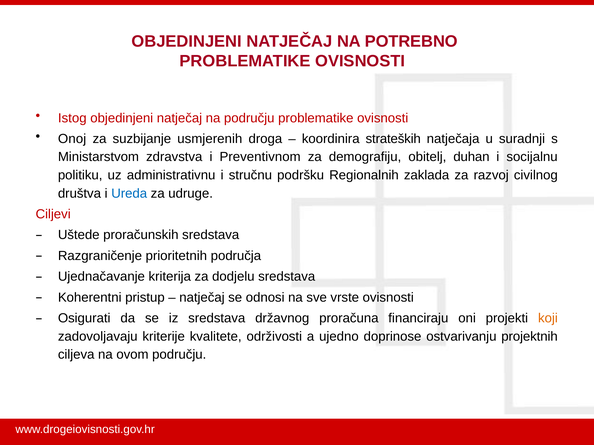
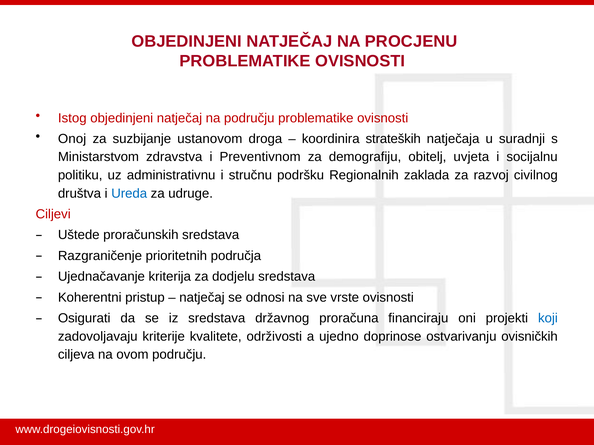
POTREBNO: POTREBNO -> PROCJENU
usmjerenih: usmjerenih -> ustanovom
duhan: duhan -> uvjeta
koji colour: orange -> blue
projektnih: projektnih -> ovisničkih
